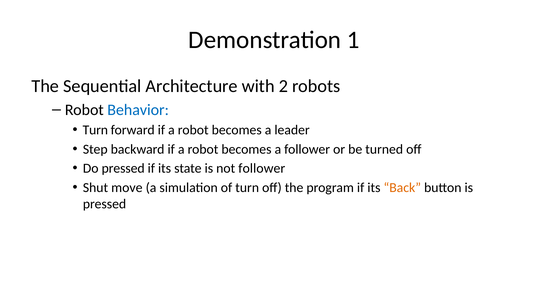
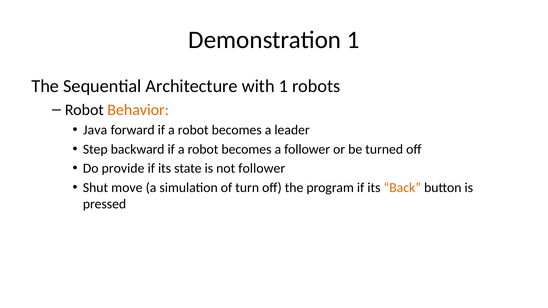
with 2: 2 -> 1
Behavior colour: blue -> orange
Turn at (95, 130): Turn -> Java
Do pressed: pressed -> provide
